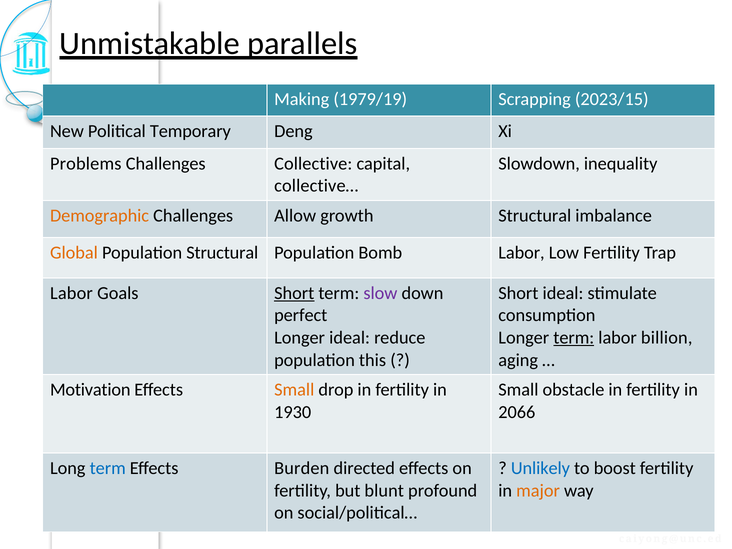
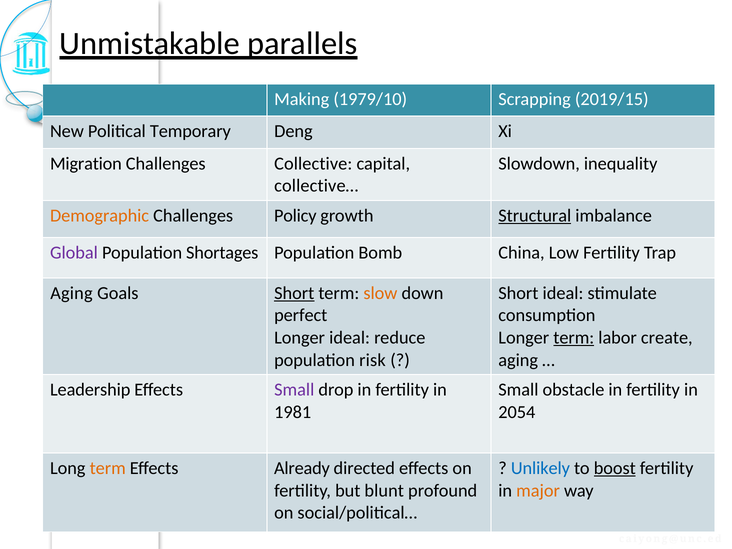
1979/19: 1979/19 -> 1979/10
2023/15: 2023/15 -> 2019/15
Problems: Problems -> Migration
Allow: Allow -> Policy
Structural at (535, 216) underline: none -> present
Global colour: orange -> purple
Population Structural: Structural -> Shortages
Bomb Labor: Labor -> China
Labor at (71, 293): Labor -> Aging
slow colour: purple -> orange
billion: billion -> create
this: this -> risk
Motivation: Motivation -> Leadership
Small at (294, 390) colour: orange -> purple
1930: 1930 -> 1981
2066: 2066 -> 2054
term at (108, 468) colour: blue -> orange
Burden: Burden -> Already
boost underline: none -> present
